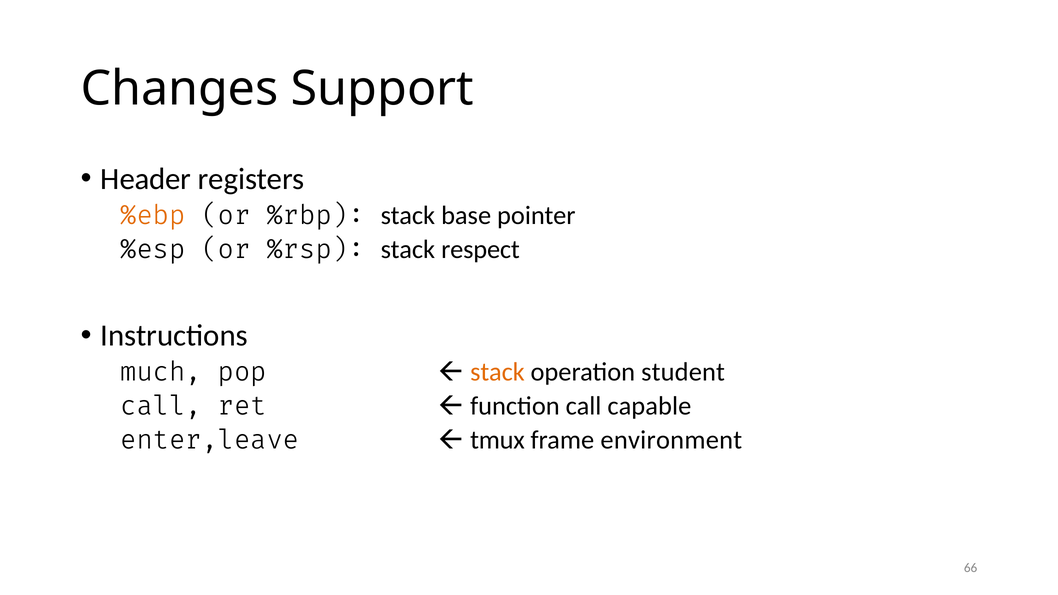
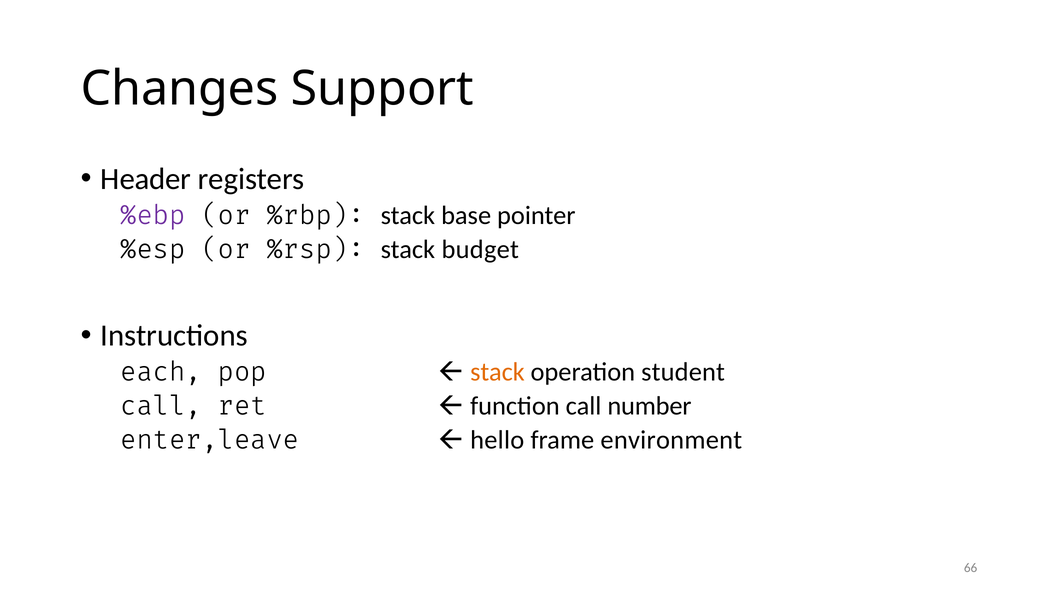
%ebp colour: orange -> purple
respect: respect -> budget
much: much -> each
capable: capable -> number
tmux: tmux -> hello
